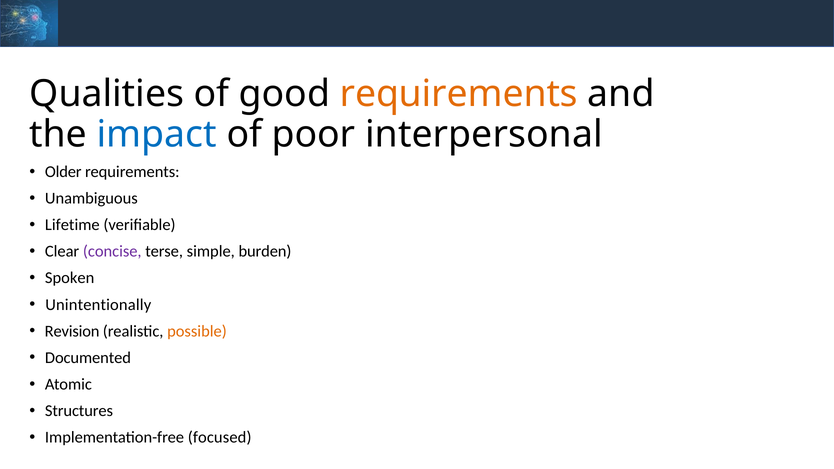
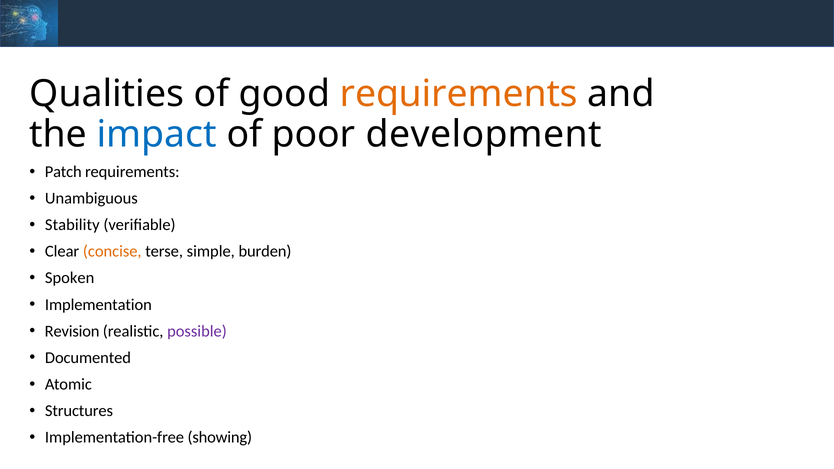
interpersonal: interpersonal -> development
Older: Older -> Patch
Lifetime: Lifetime -> Stability
concise colour: purple -> orange
Unintentionally: Unintentionally -> Implementation
possible colour: orange -> purple
focused: focused -> showing
